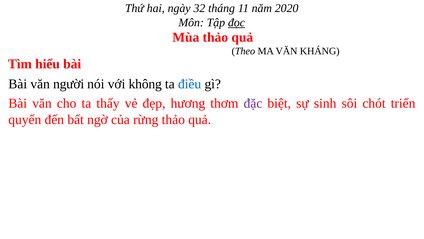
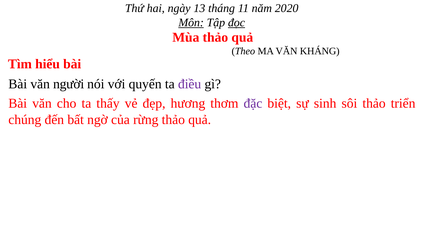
32: 32 -> 13
Môn underline: none -> present
không: không -> quyến
điều colour: blue -> purple
sôi chót: chót -> thảo
quyến: quyến -> chúng
